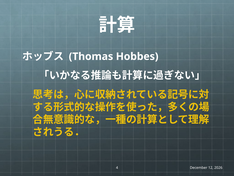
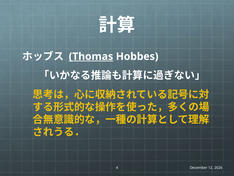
Thomas underline: none -> present
